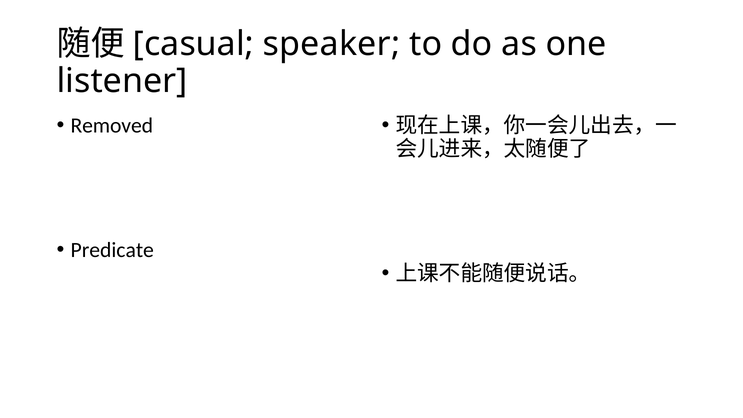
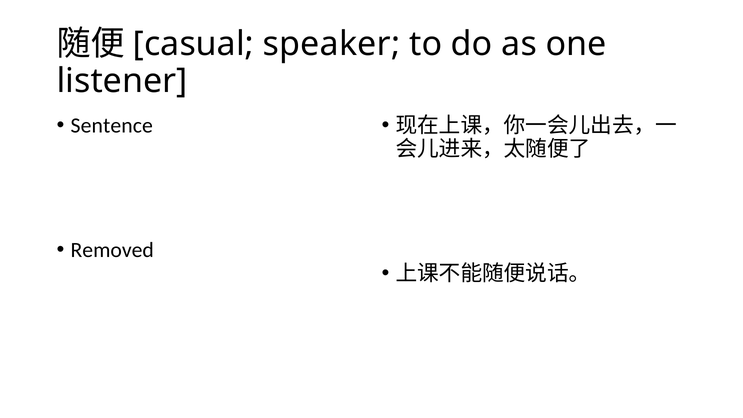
Removed: Removed -> Sentence
Predicate: Predicate -> Removed
